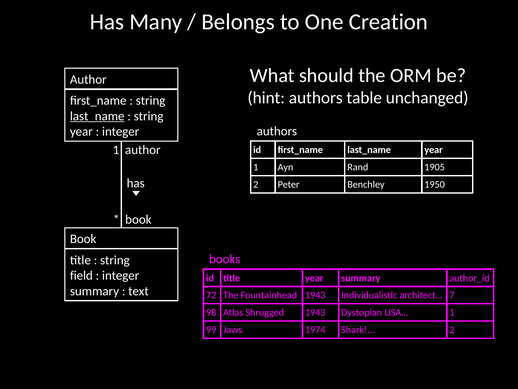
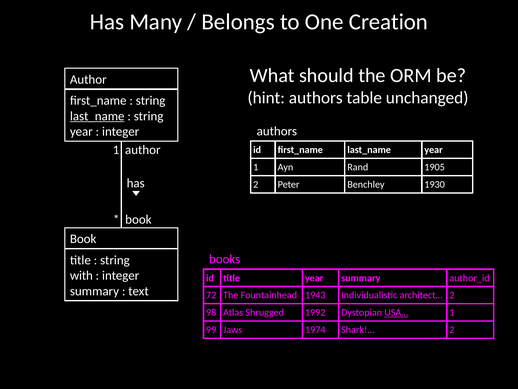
1950: 1950 -> 1930
field: field -> with
architect… 7: 7 -> 2
Shrugged 1943: 1943 -> 1992
USA… underline: none -> present
